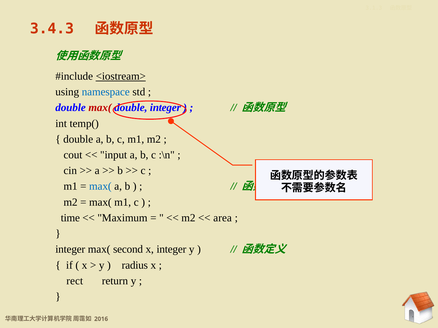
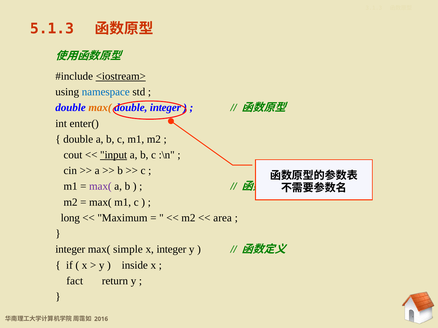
3.4.3: 3.4.3 -> 5.1.3
max( at (100, 108) colour: red -> orange
temp(: temp( -> enter(
input underline: none -> present
max( at (100, 187) colour: blue -> purple
time: time -> long
second: second -> simple
radius: radius -> inside
rect: rect -> fact
